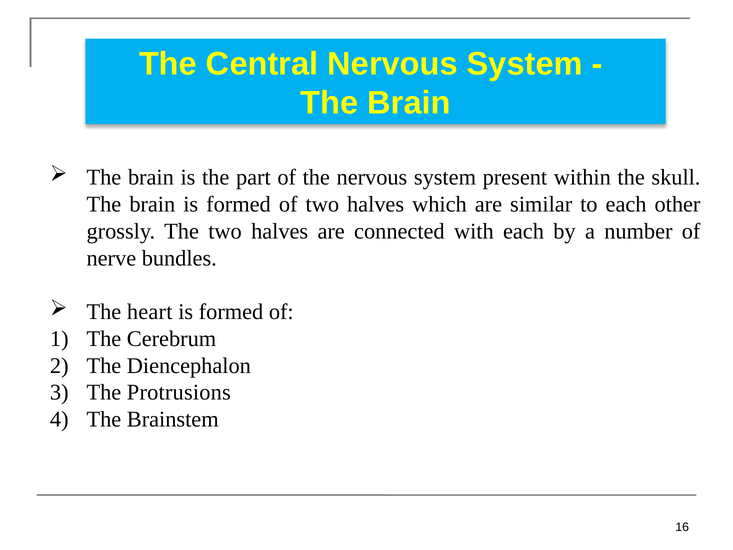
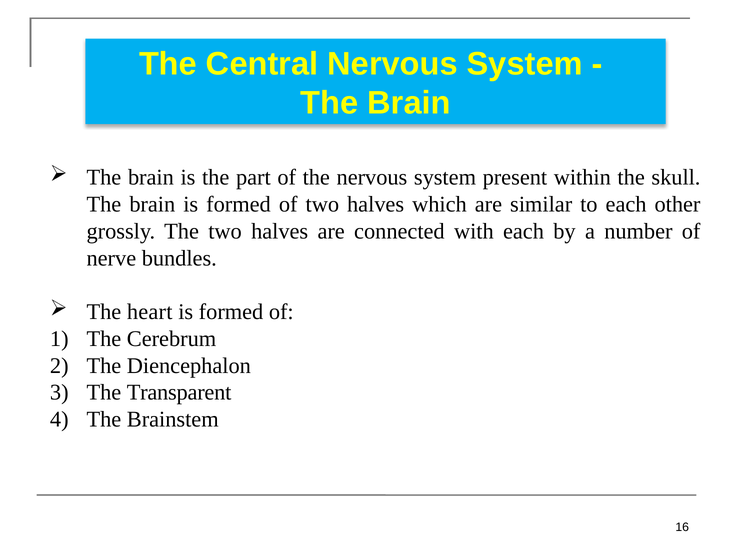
Protrusions: Protrusions -> Transparent
